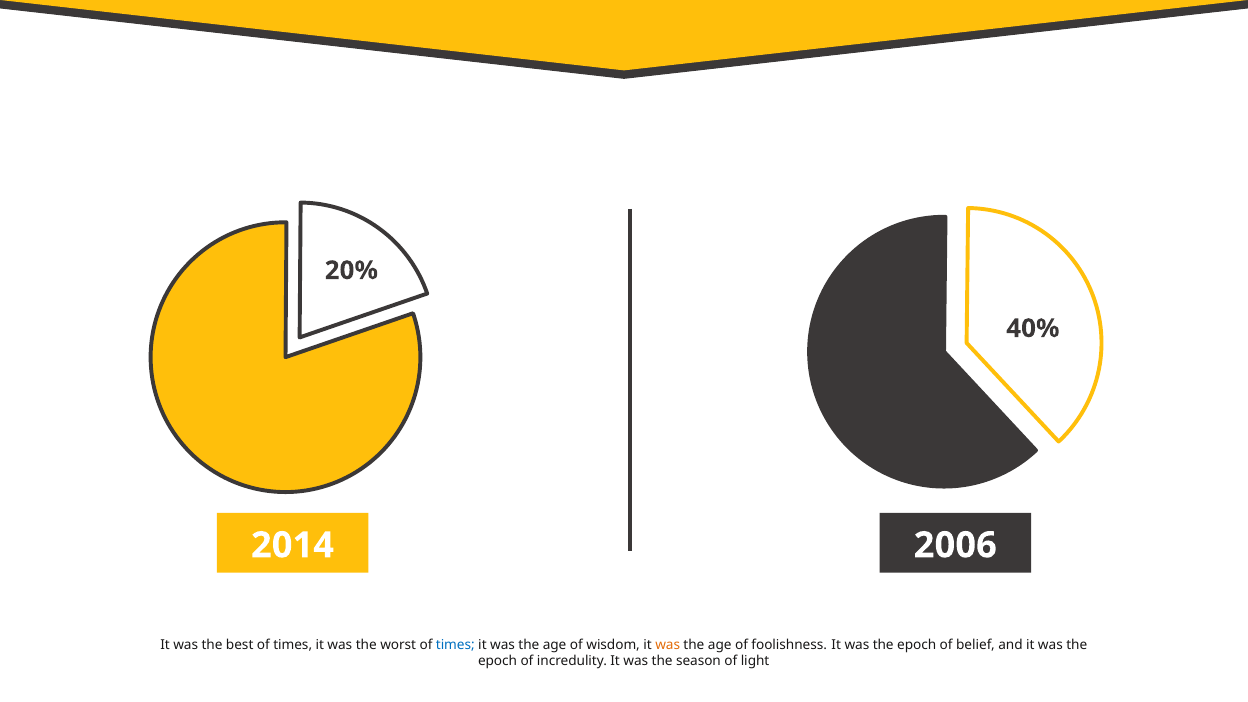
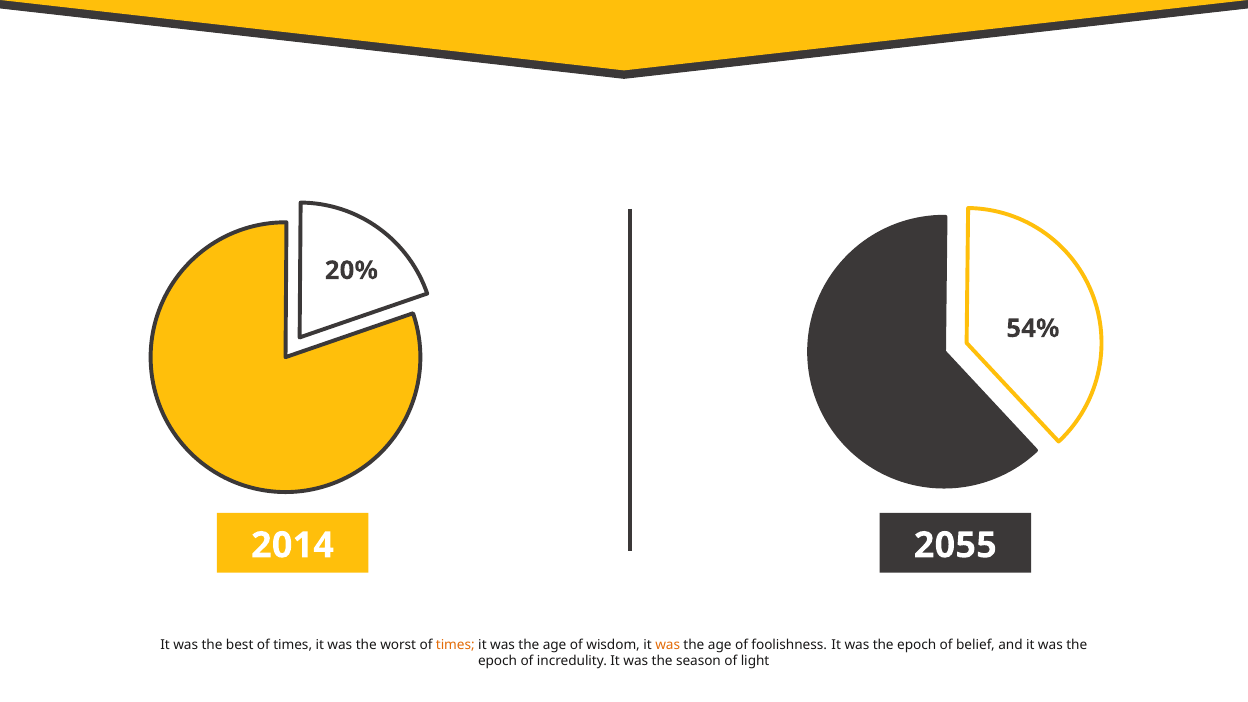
40%: 40% -> 54%
2006: 2006 -> 2055
times at (455, 645) colour: blue -> orange
